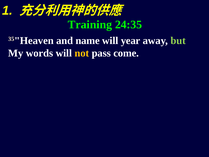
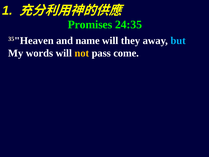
Training: Training -> Promises
year: year -> they
but colour: light green -> light blue
